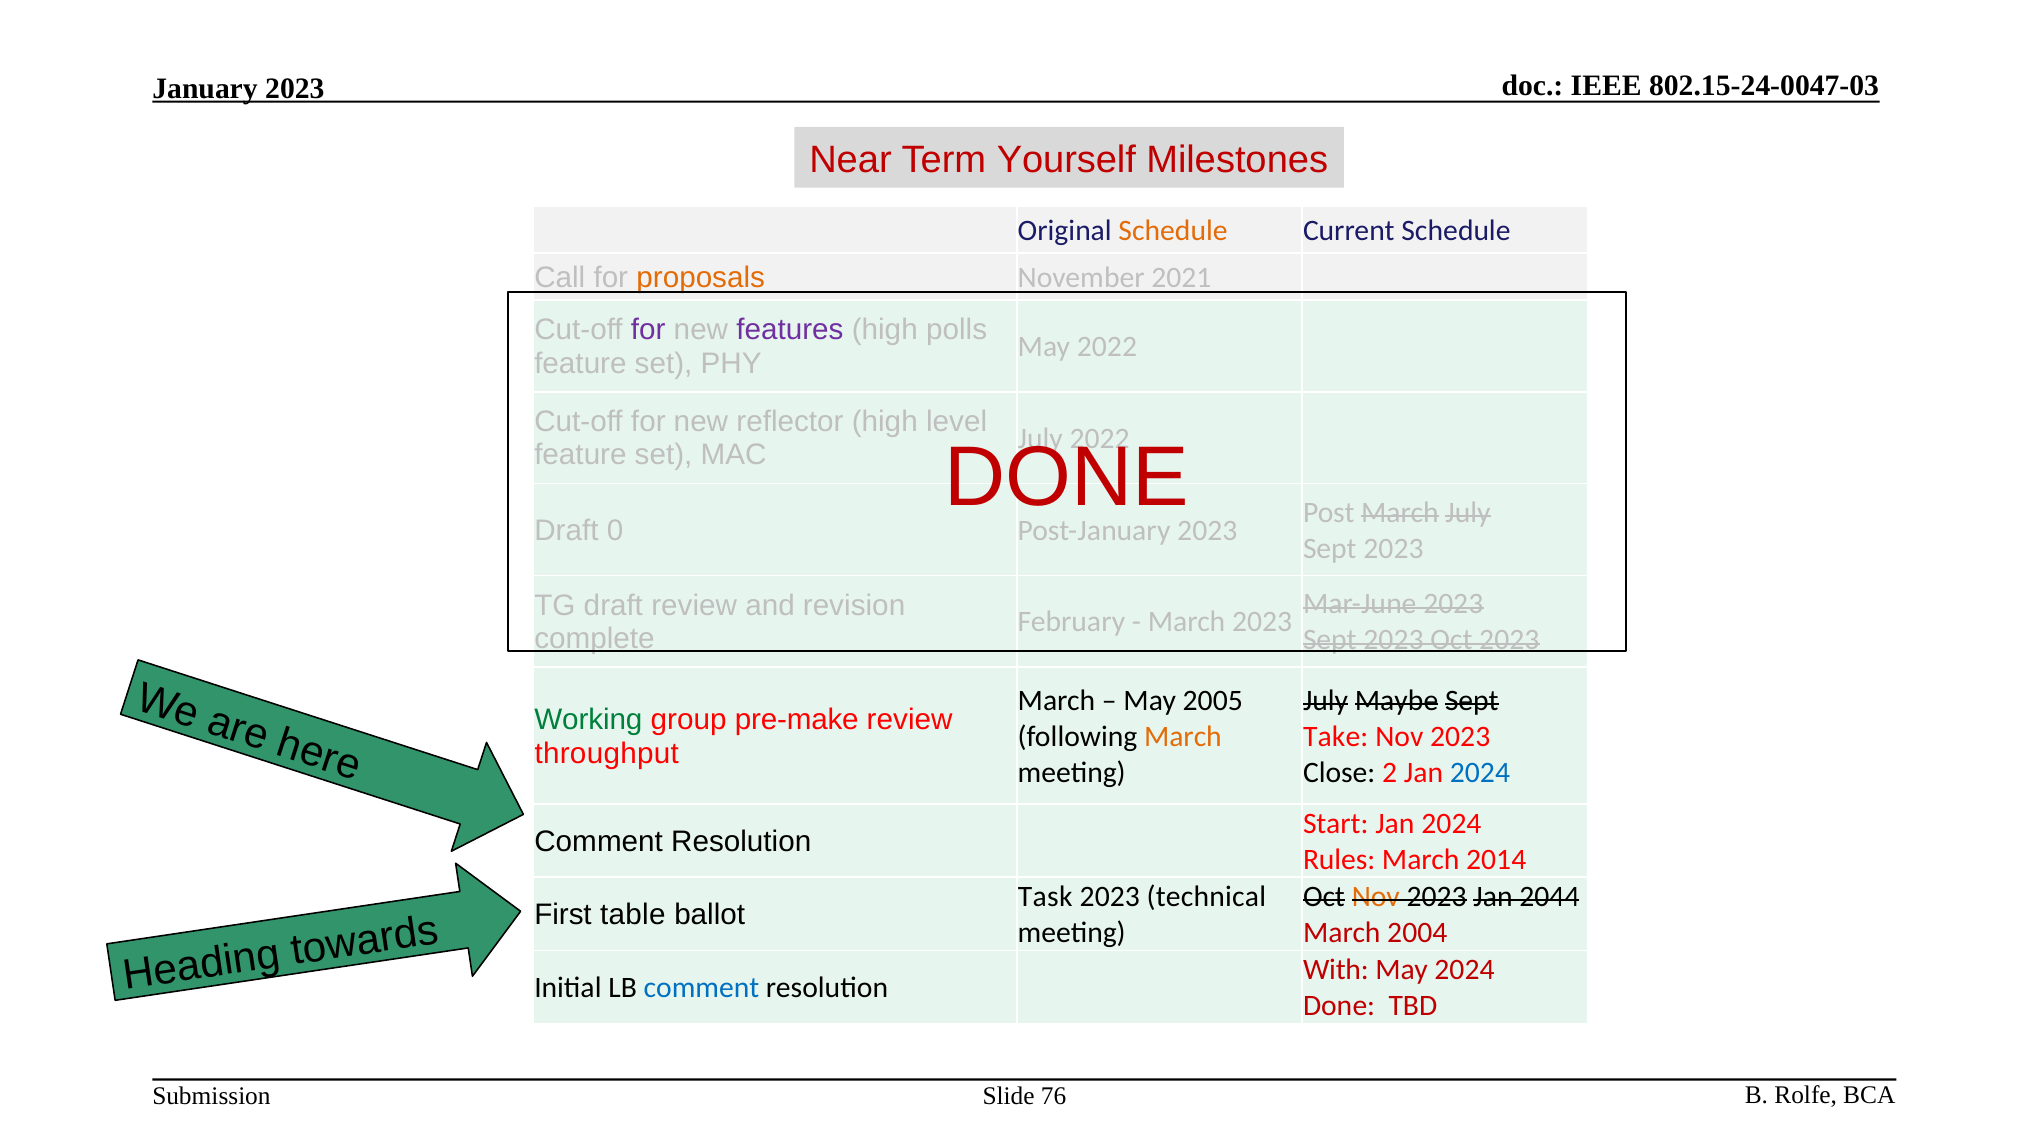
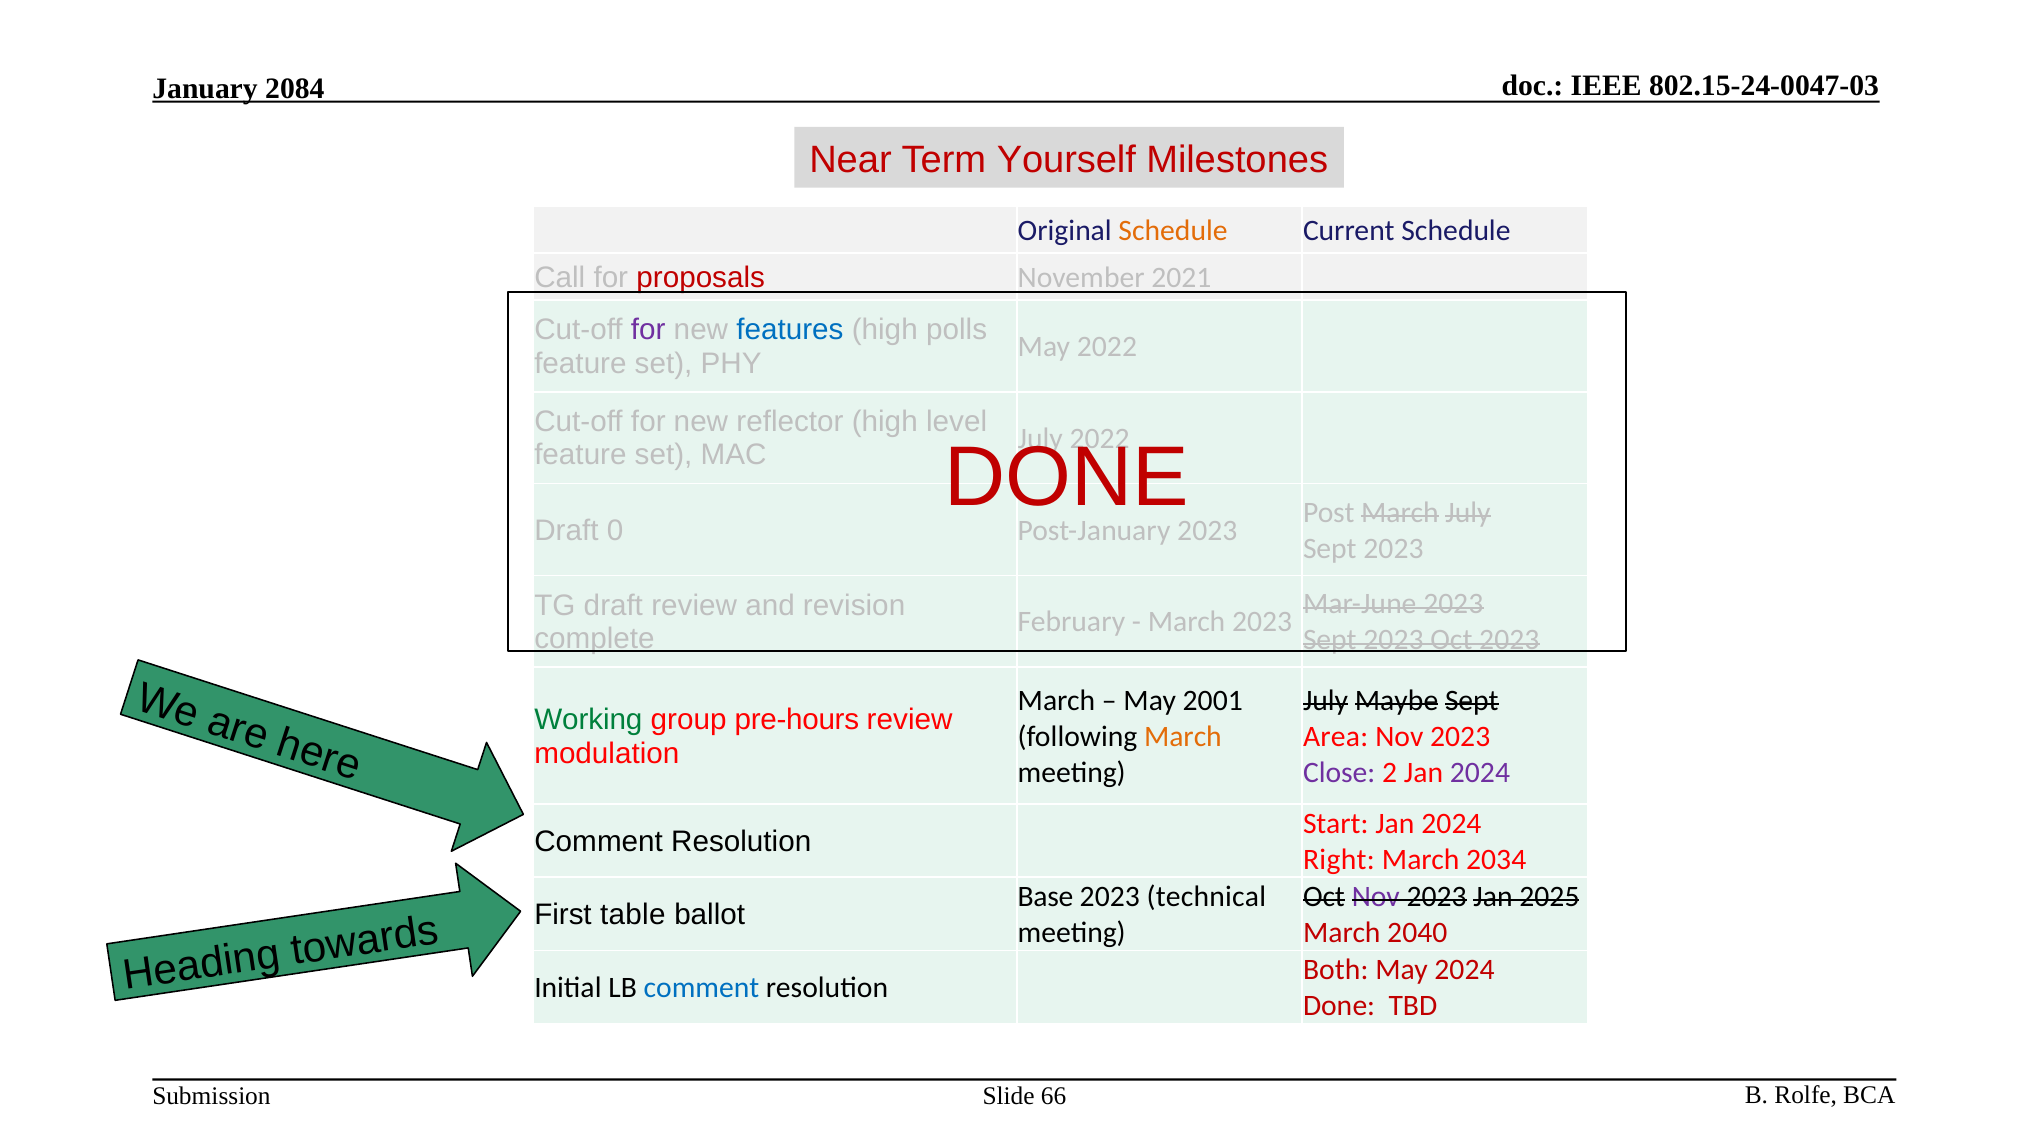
2023 at (295, 89): 2023 -> 2084
proposals colour: orange -> red
features colour: purple -> blue
2005: 2005 -> 2001
pre-make: pre-make -> pre-hours
Take: Take -> Area
throughput: throughput -> modulation
Close colour: black -> purple
2024 at (1480, 773) colour: blue -> purple
Rules: Rules -> Right
2014: 2014 -> 2034
Task: Task -> Base
Nov at (1376, 897) colour: orange -> purple
2044: 2044 -> 2025
2004: 2004 -> 2040
With: With -> Both
76: 76 -> 66
